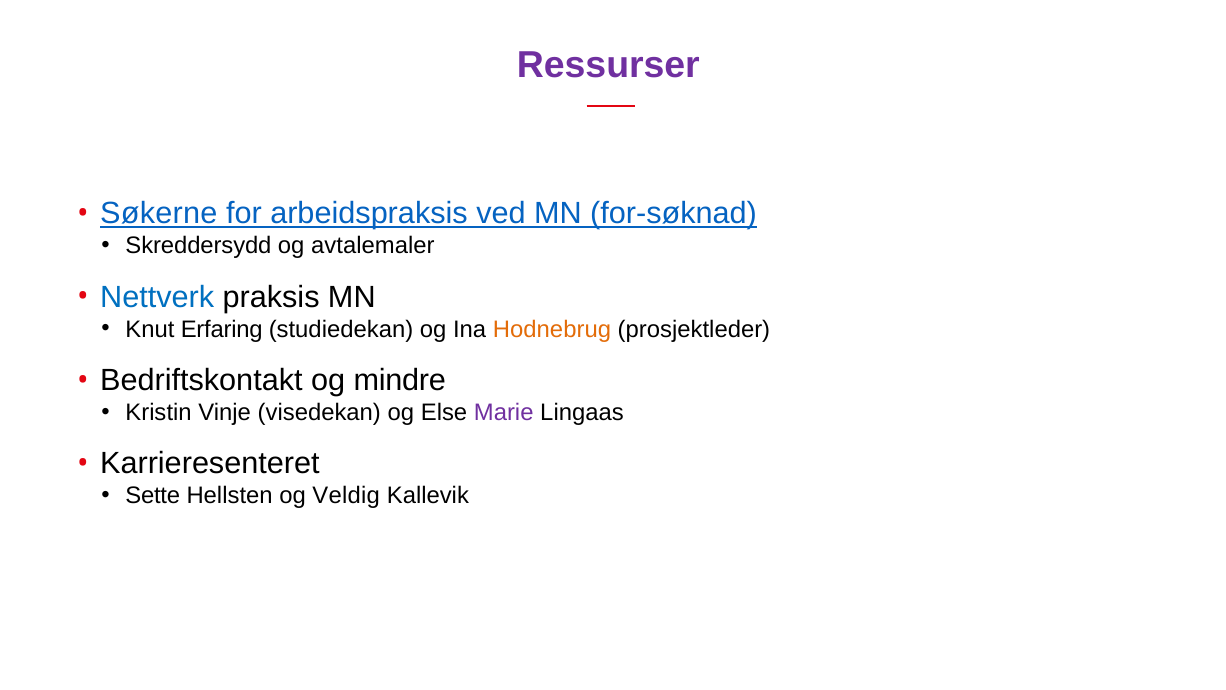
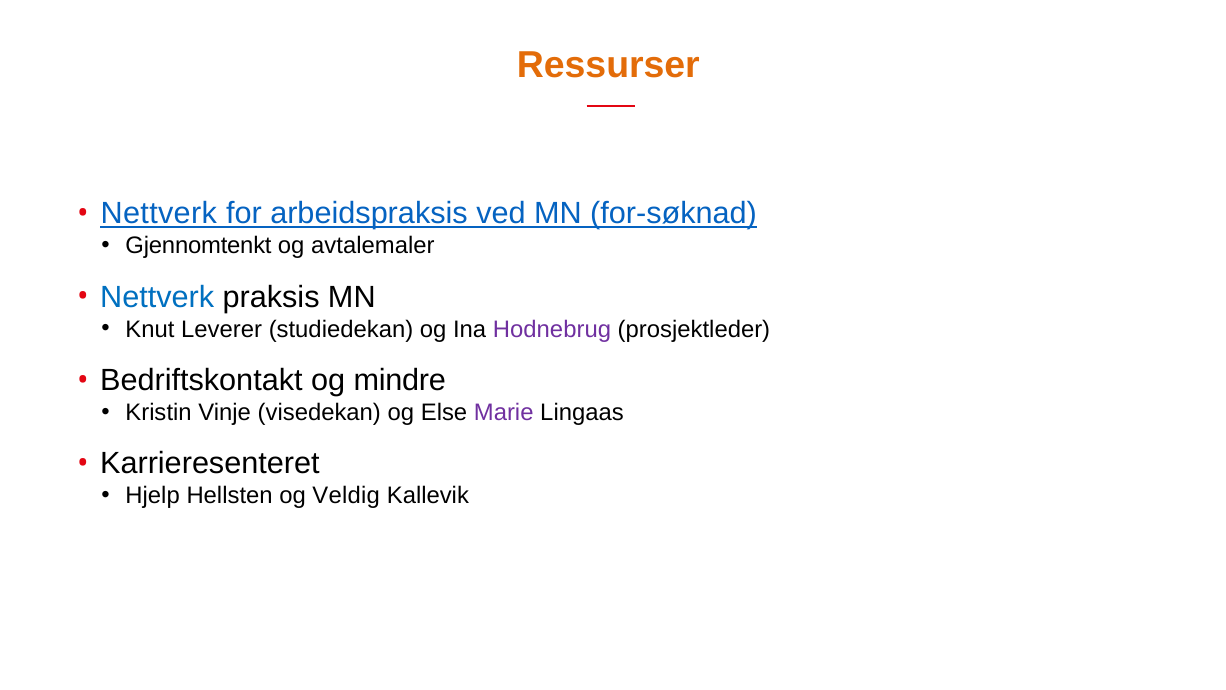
Ressurser colour: purple -> orange
Søkerne at (159, 214): Søkerne -> Nettverk
Skreddersydd: Skreddersydd -> Gjennomtenkt
Erfaring: Erfaring -> Leverer
Hodnebrug colour: orange -> purple
Sette: Sette -> Hjelp
